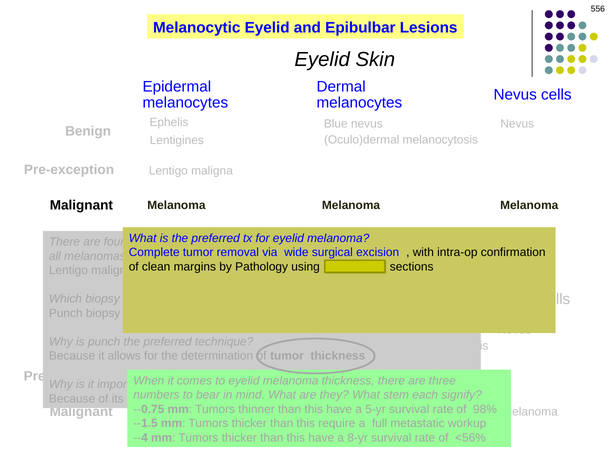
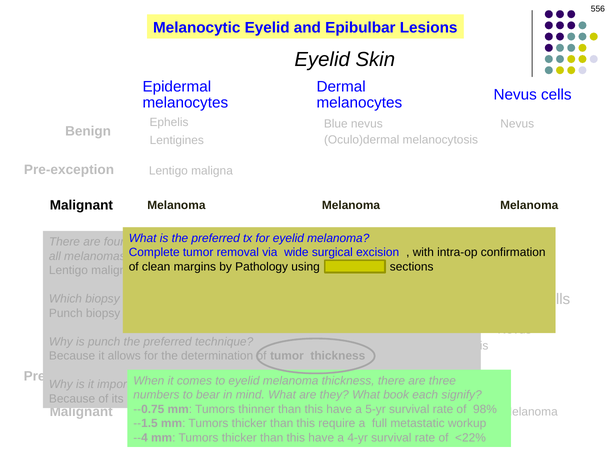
What stem: stem -> book
8-yr: 8-yr -> 4-yr
<56%: <56% -> <22%
